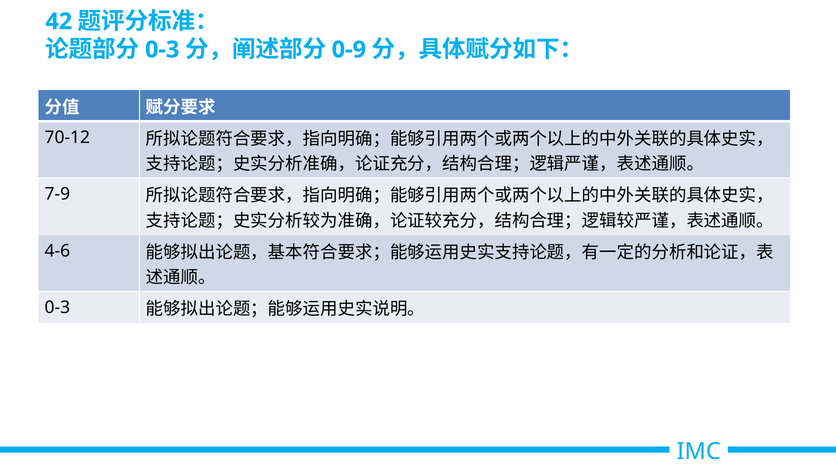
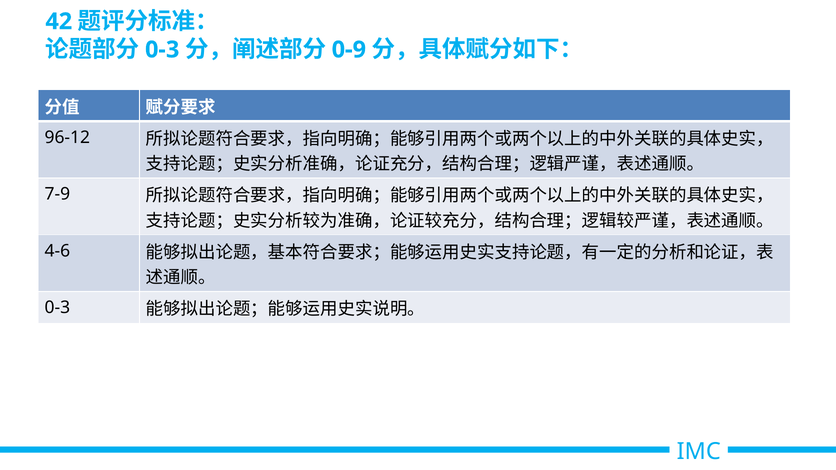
70-12: 70-12 -> 96-12
